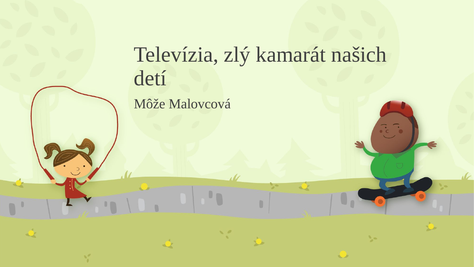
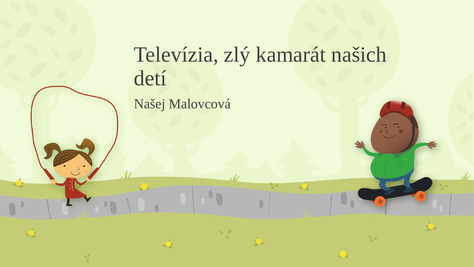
Môže: Môže -> Našej
